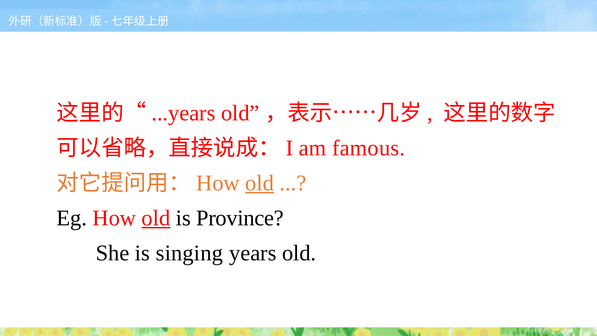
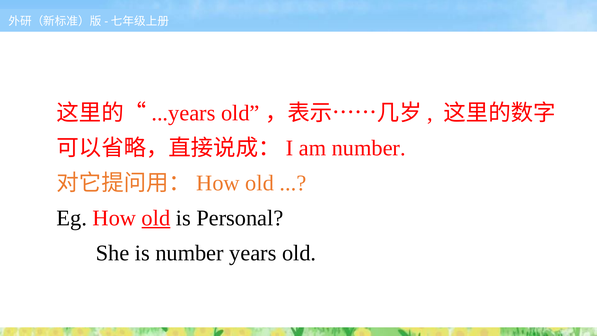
am famous: famous -> number
old at (260, 183) underline: present -> none
Province: Province -> Personal
is singing: singing -> number
